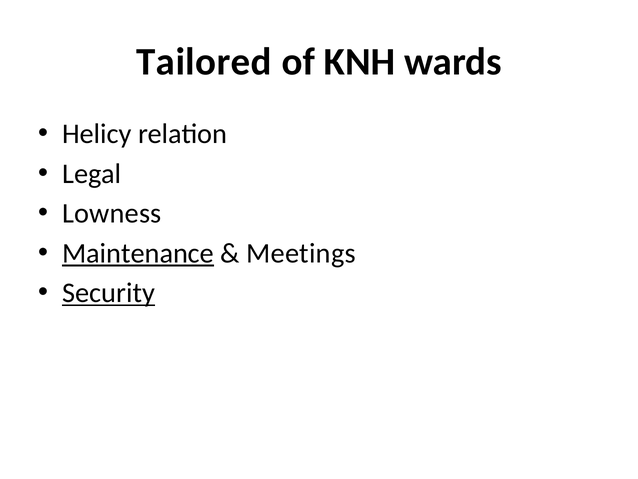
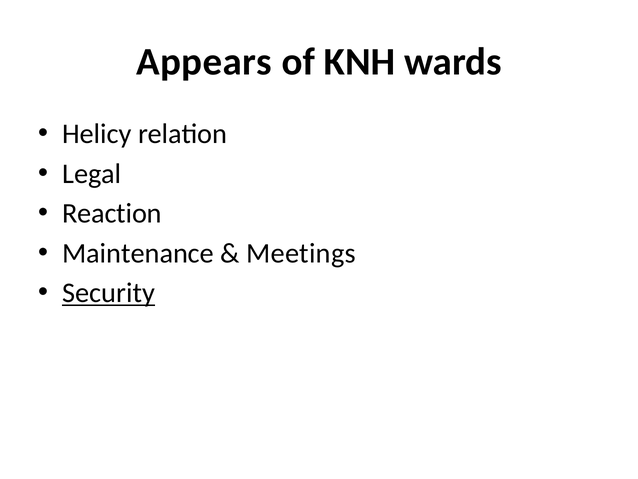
Tailored: Tailored -> Appears
Lowness: Lowness -> Reaction
Maintenance underline: present -> none
